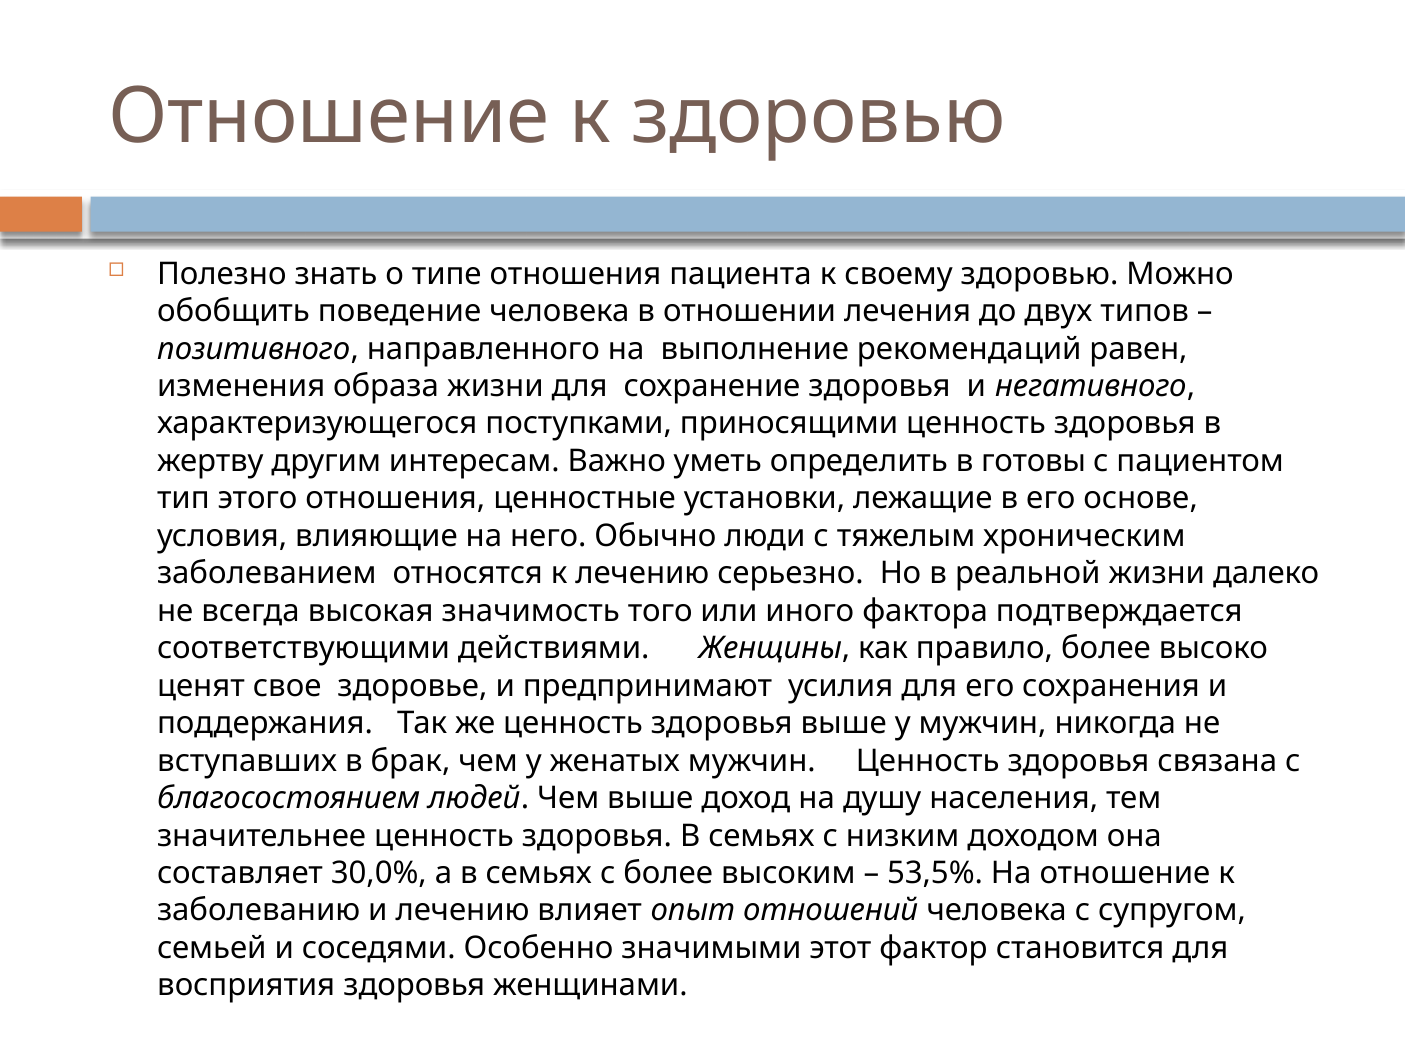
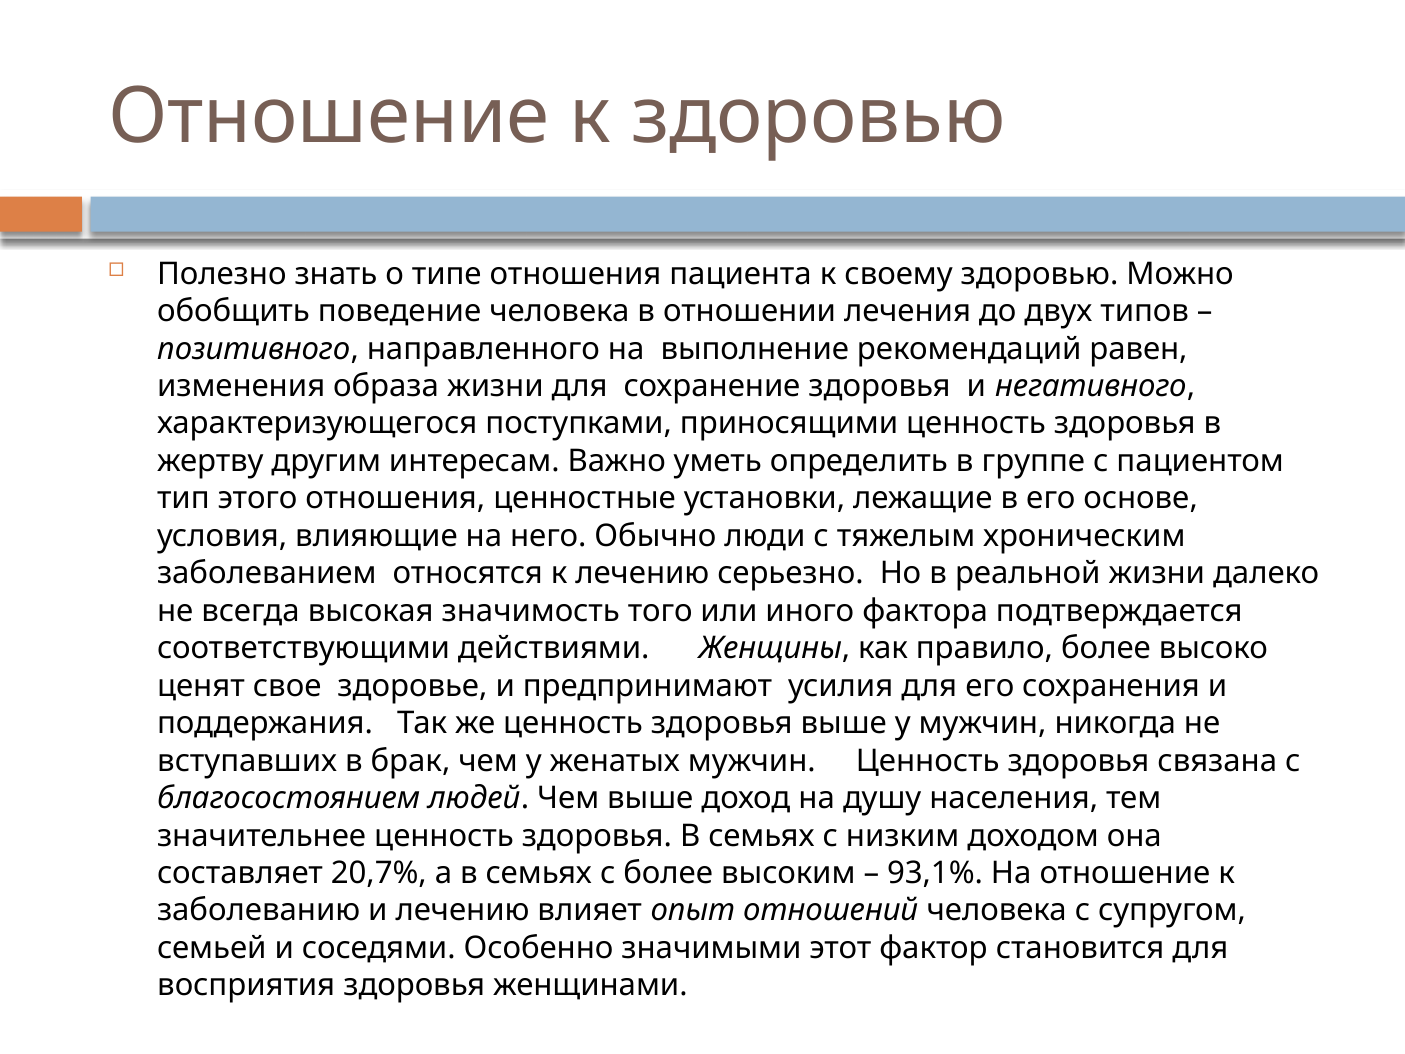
готовы: готовы -> группе
30,0%: 30,0% -> 20,7%
53,5%: 53,5% -> 93,1%
